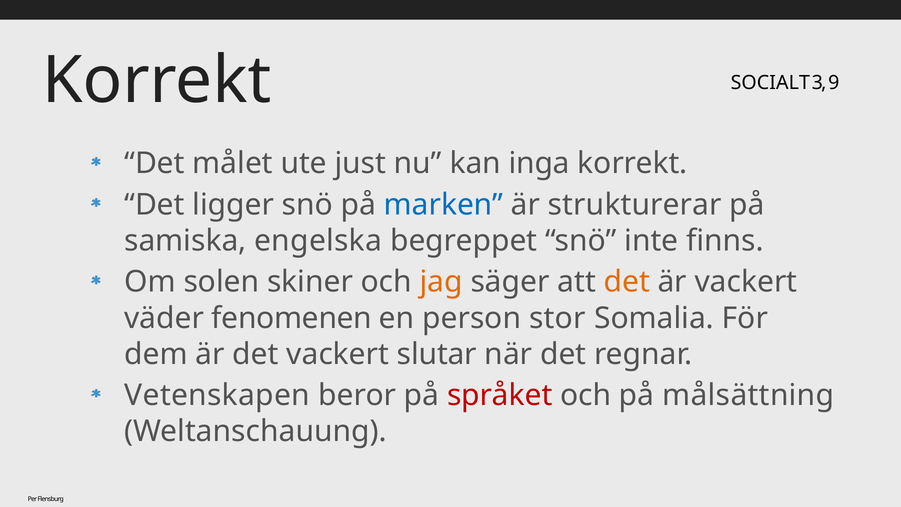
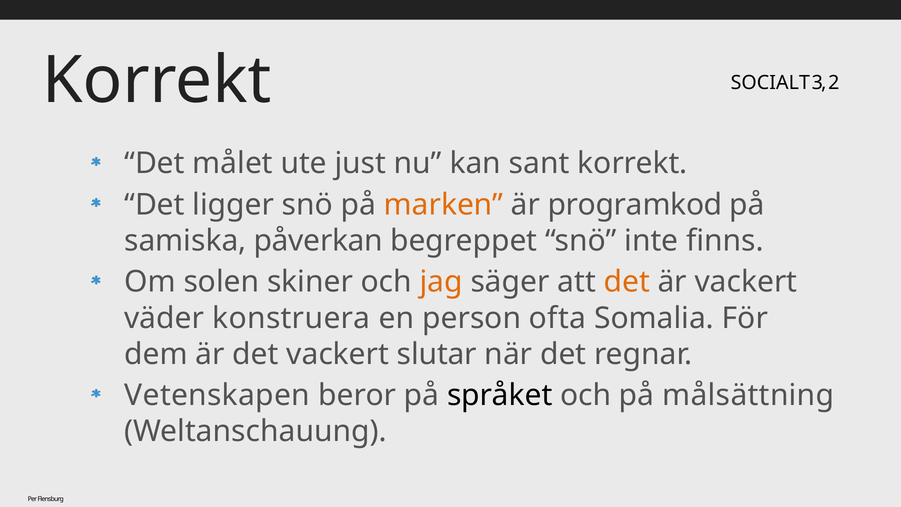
9: 9 -> 2
inga: inga -> sant
marken colour: blue -> orange
strukturerar: strukturerar -> programkod
engelska: engelska -> påverkan
fenomenen: fenomenen -> konstruera
stor: stor -> ofta
språket colour: red -> black
